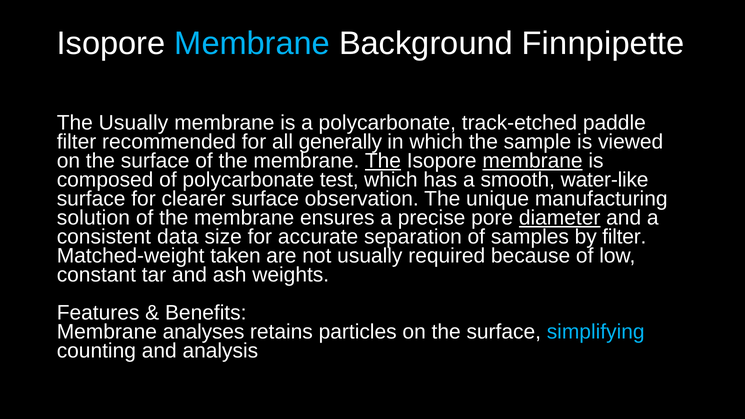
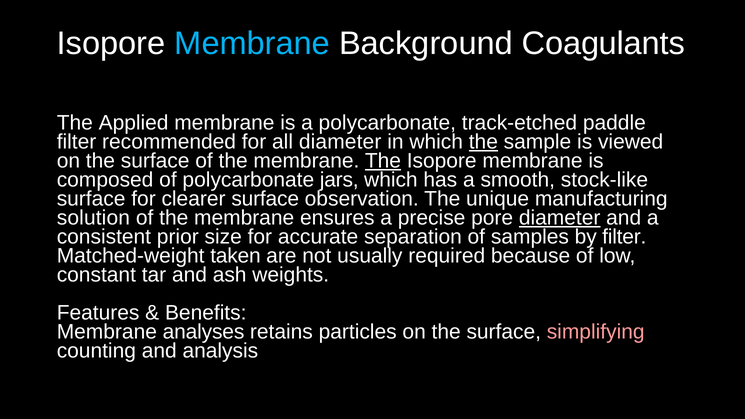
Finnpipette: Finnpipette -> Coagulants
The Usually: Usually -> Applied
all generally: generally -> diameter
the at (483, 142) underline: none -> present
membrane at (533, 161) underline: present -> none
test: test -> jars
water-like: water-like -> stock-like
data: data -> prior
simplifying colour: light blue -> pink
